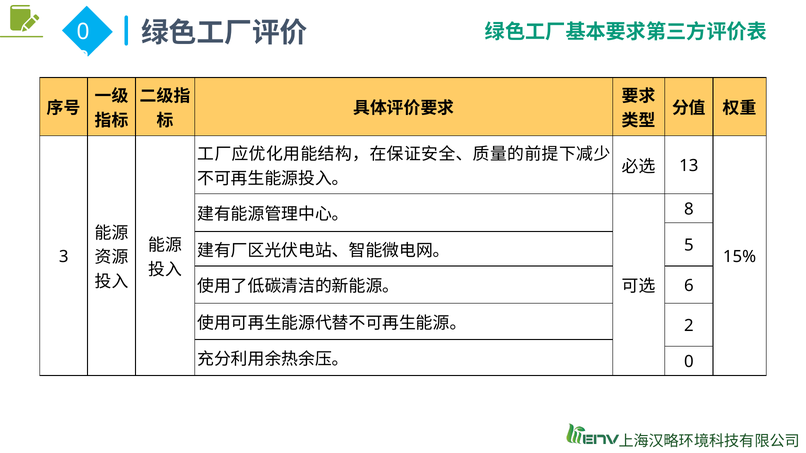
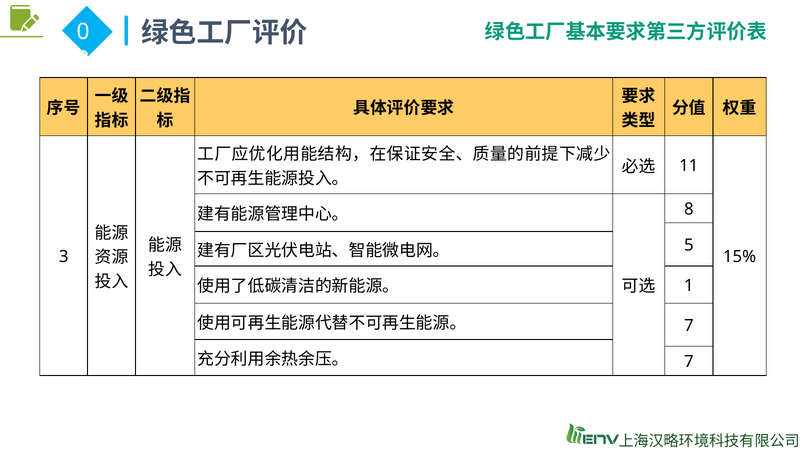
13: 13 -> 11
6: 6 -> 1
2 at (689, 326): 2 -> 7
0 at (689, 362): 0 -> 7
